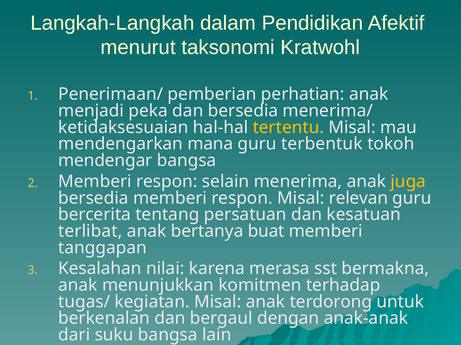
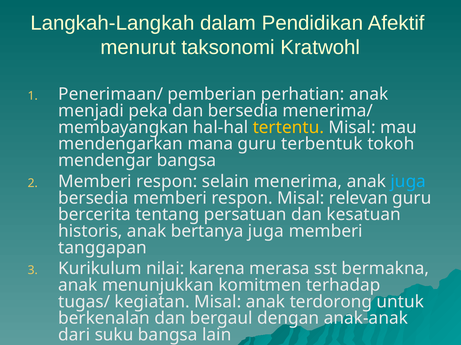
ketidaksesuaian: ketidaksesuaian -> membayangkan
juga at (408, 182) colour: yellow -> light blue
terlibat: terlibat -> historis
bertanya buat: buat -> juga
Kesalahan: Kesalahan -> Kurikulum
